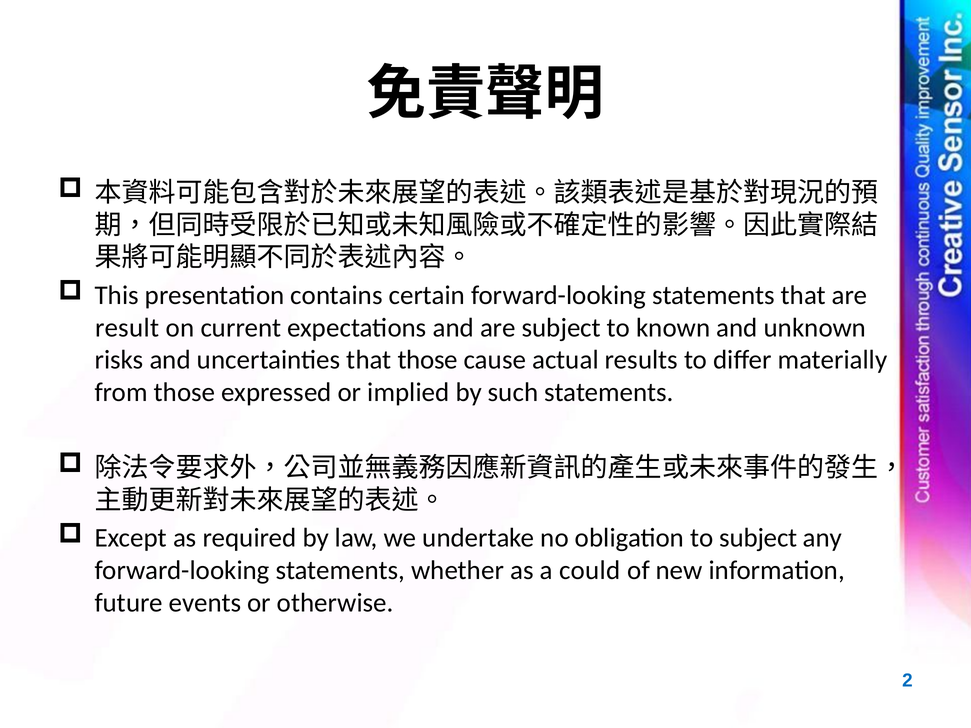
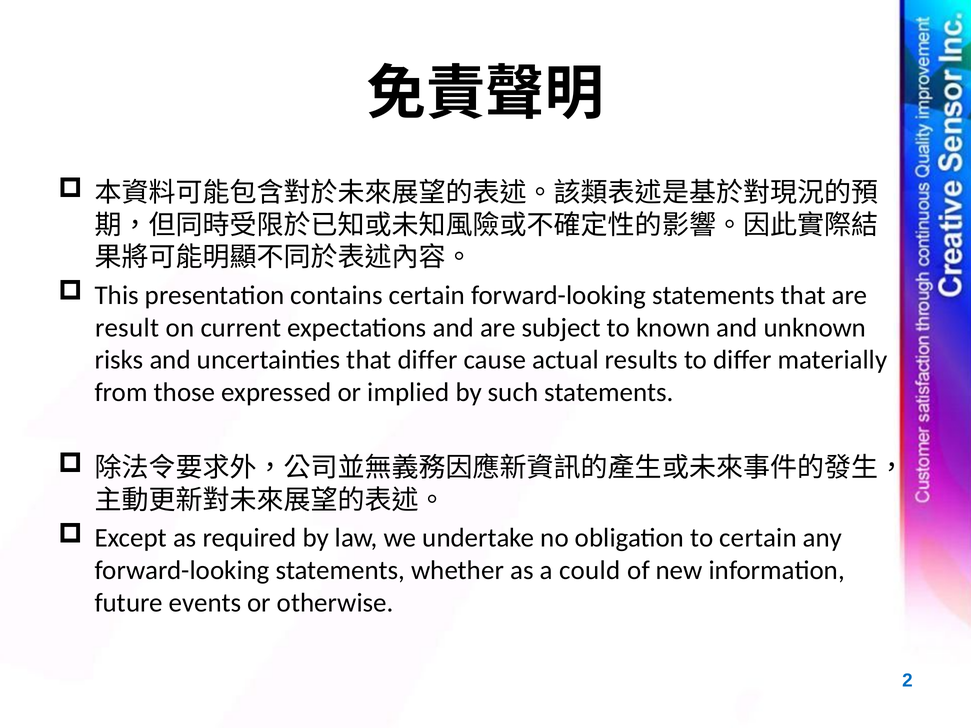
that those: those -> differ
to subject: subject -> certain
